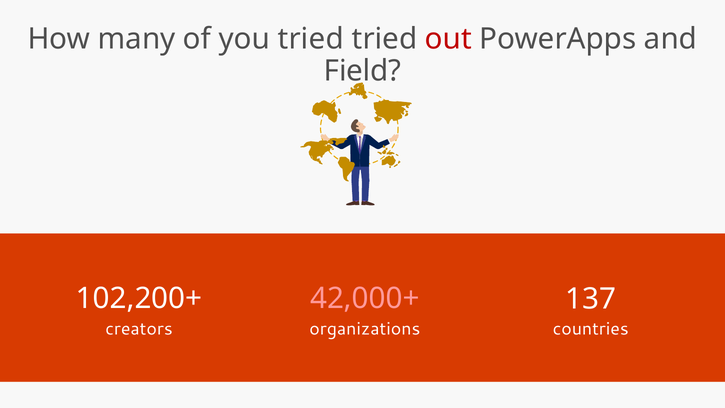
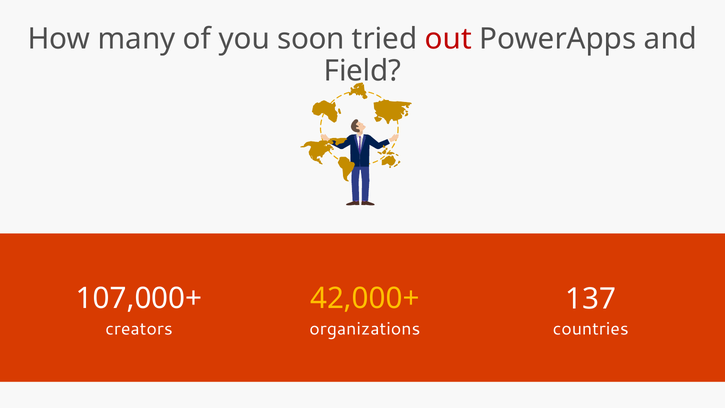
you tried: tried -> soon
102,200+: 102,200+ -> 107,000+
42,000+ colour: pink -> yellow
